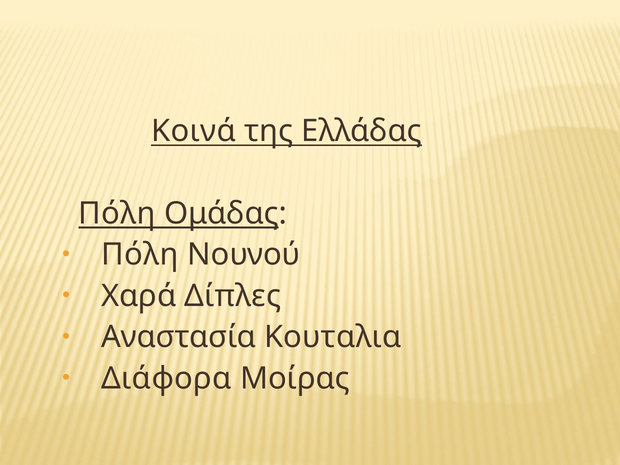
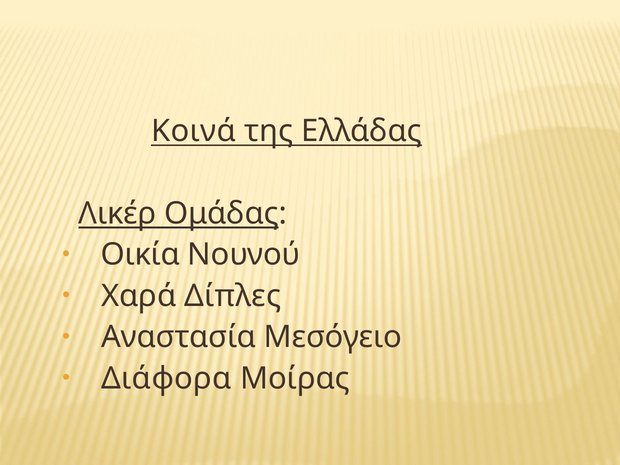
Πόλη at (117, 213): Πόλη -> Λικέρ
Πόλη at (140, 255): Πόλη -> Οικία
Κουταλια: Κουταλια -> Μεσόγειο
